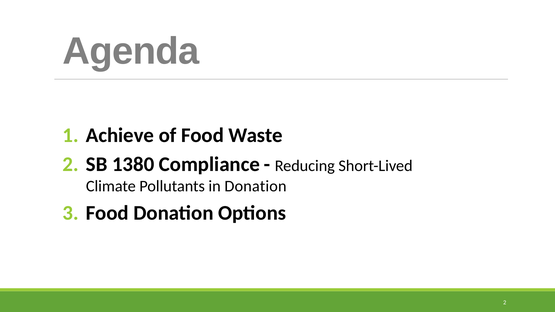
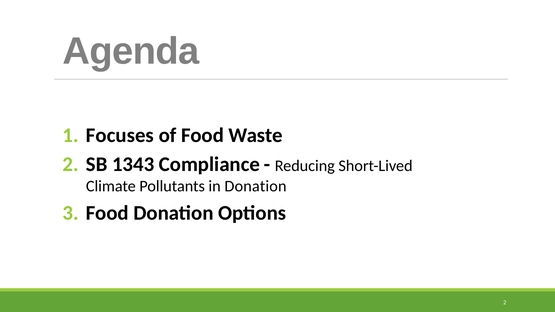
Achieve: Achieve -> Focuses
1380: 1380 -> 1343
